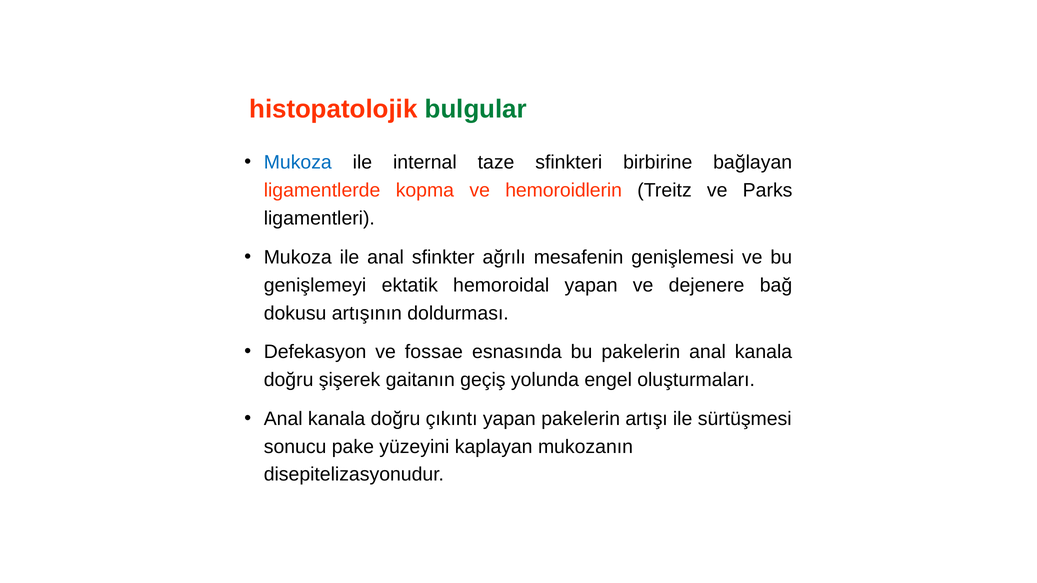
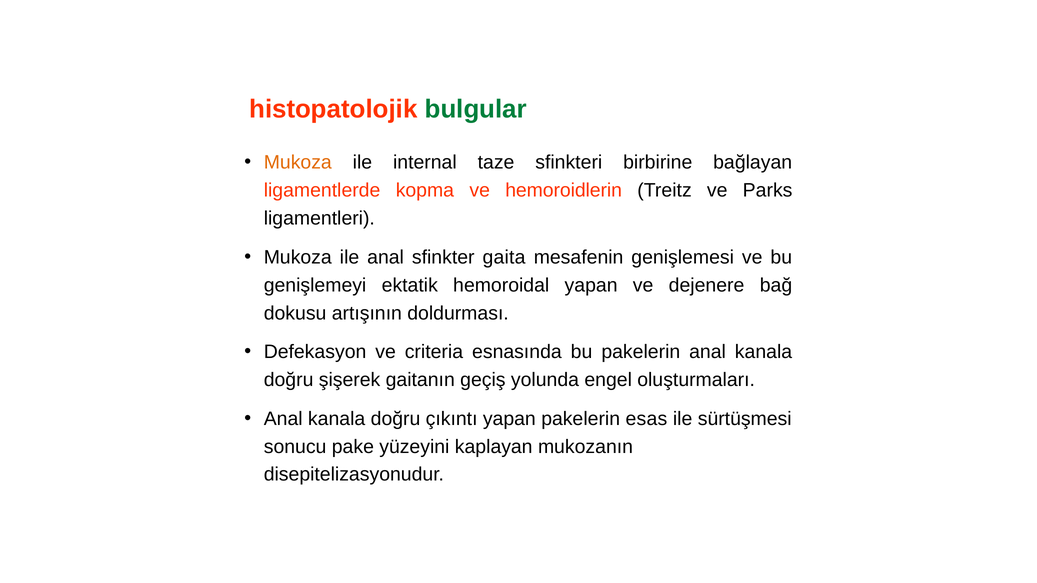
Mukoza at (298, 163) colour: blue -> orange
ağrılı: ağrılı -> gaita
fossae: fossae -> criteria
artışı: artışı -> esas
